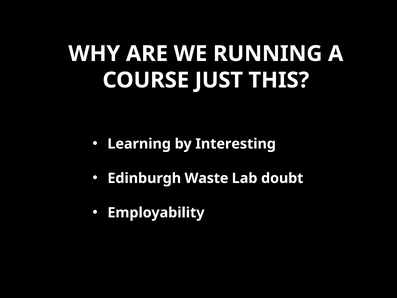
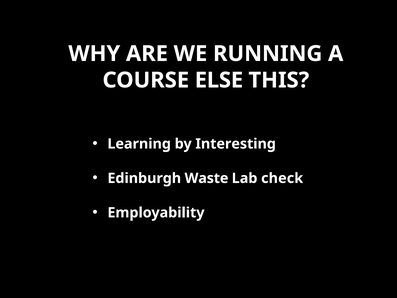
JUST: JUST -> ELSE
doubt: doubt -> check
